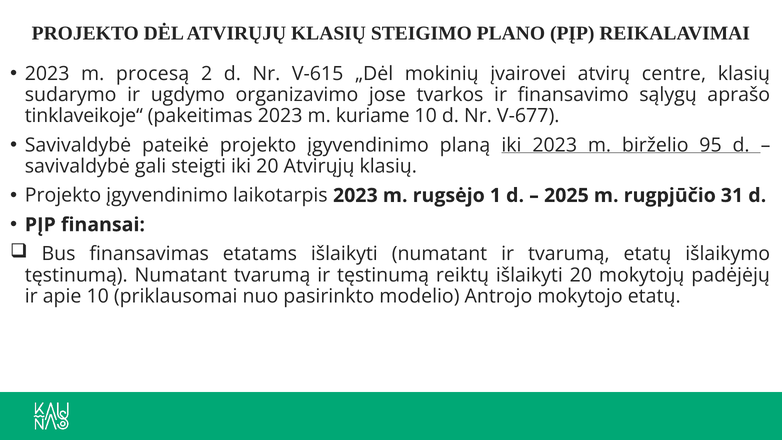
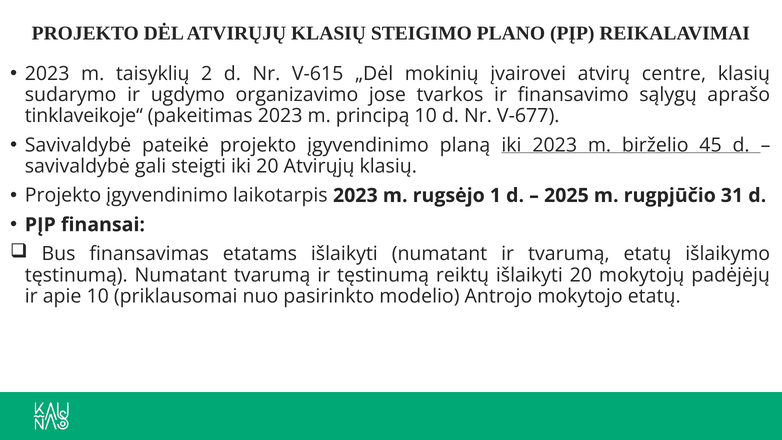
procesą: procesą -> taisyklių
kuriame: kuriame -> principą
95: 95 -> 45
